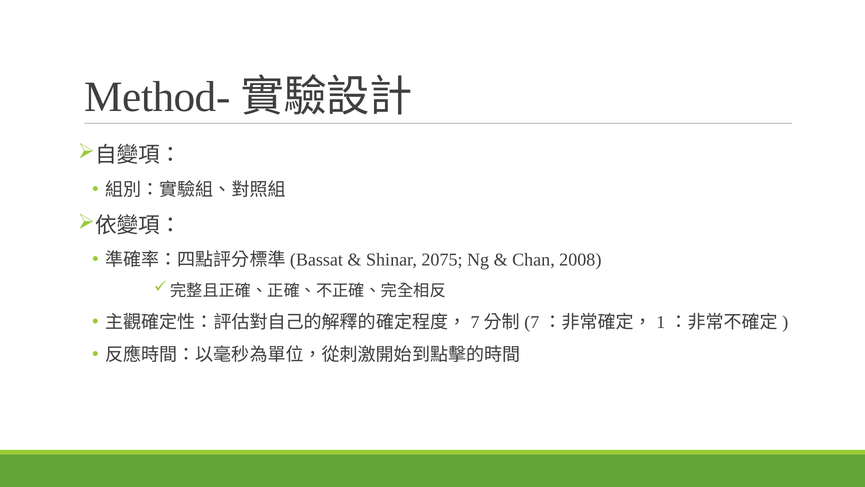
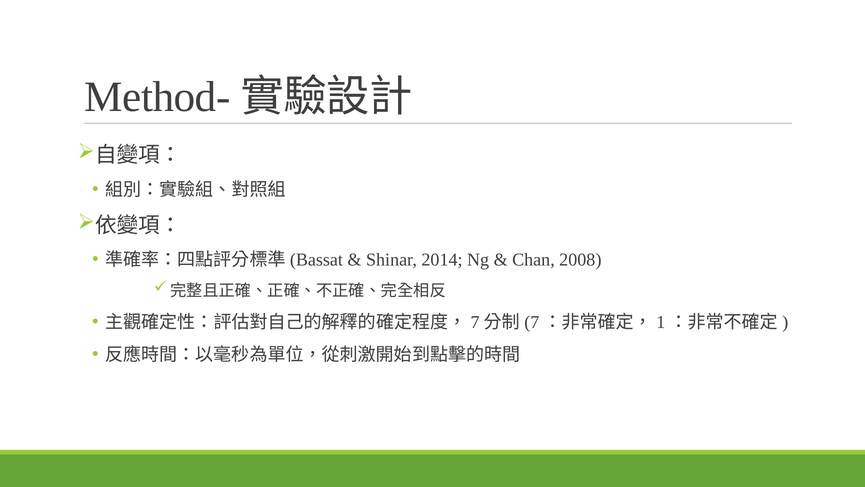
2075: 2075 -> 2014
